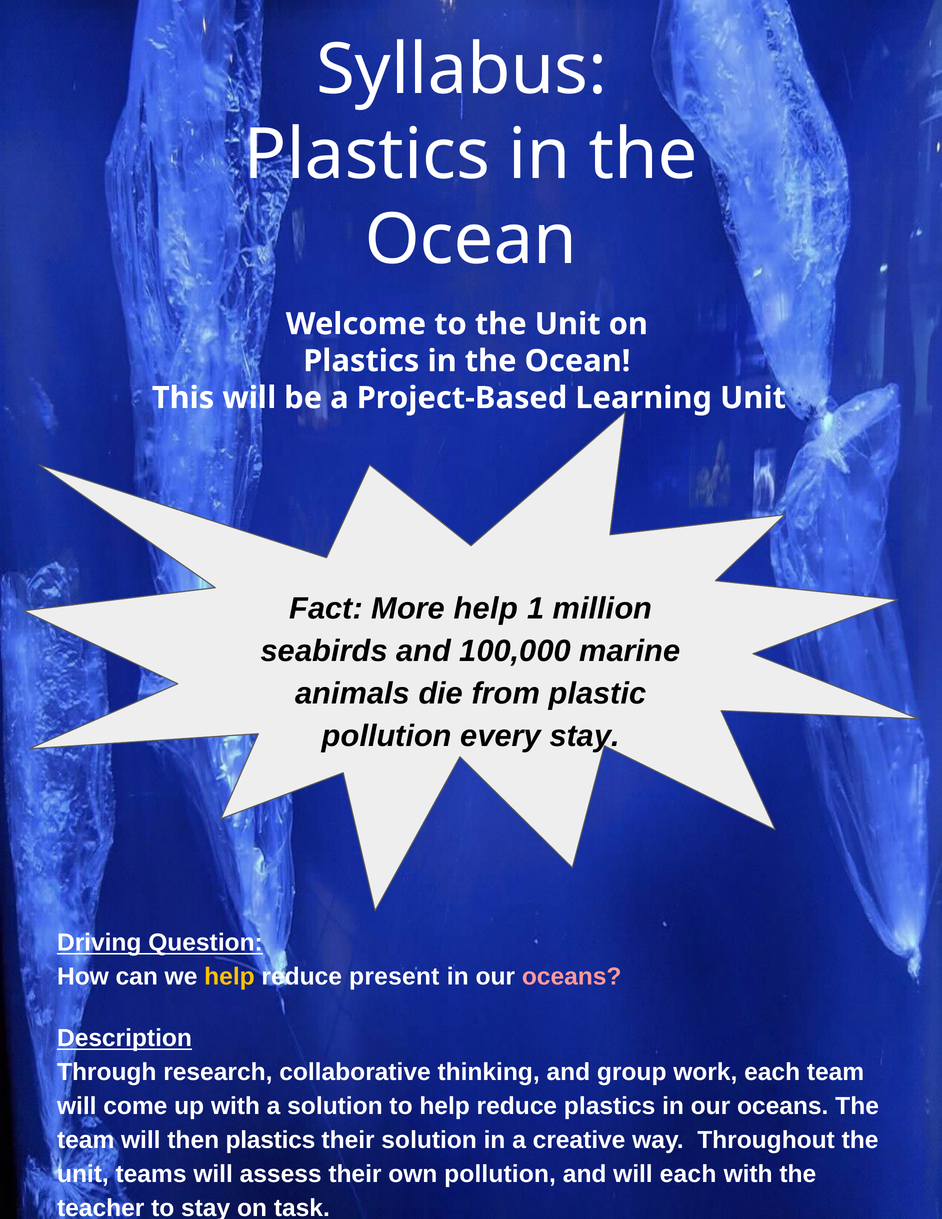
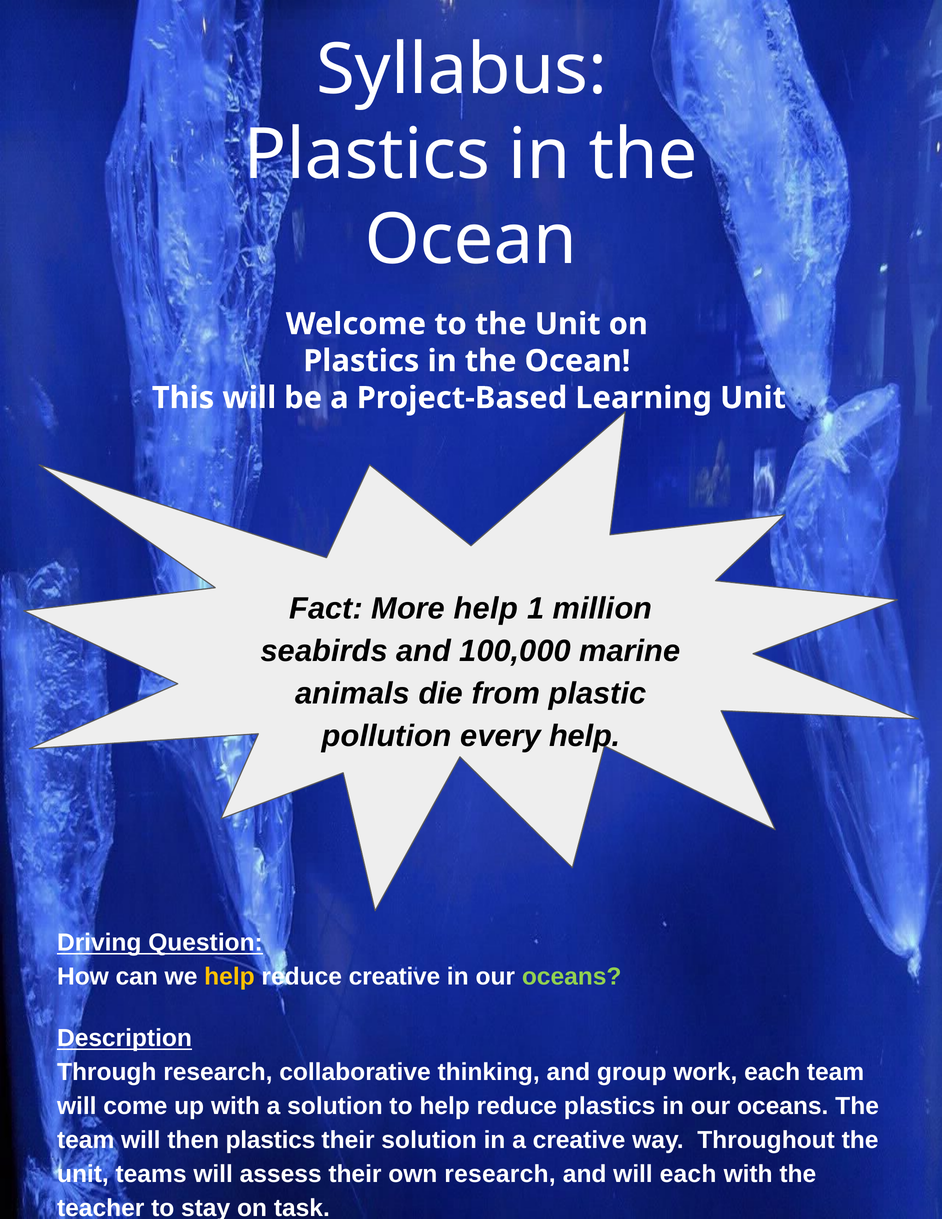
every stay: stay -> help
reduce present: present -> creative
oceans at (572, 977) colour: pink -> light green
own pollution: pollution -> research
